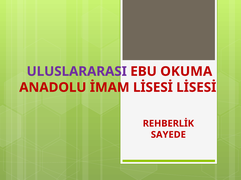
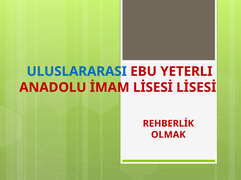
ULUSLARARASI colour: purple -> blue
OKUMA: OKUMA -> YETERLI
SAYEDE: SAYEDE -> OLMAK
